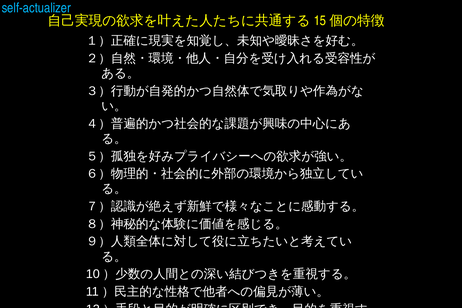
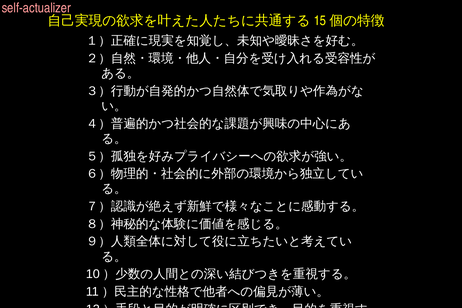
self-actualizer colour: light blue -> pink
